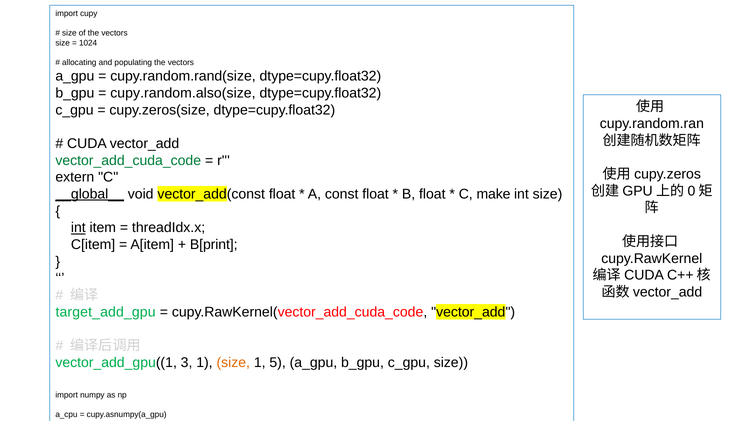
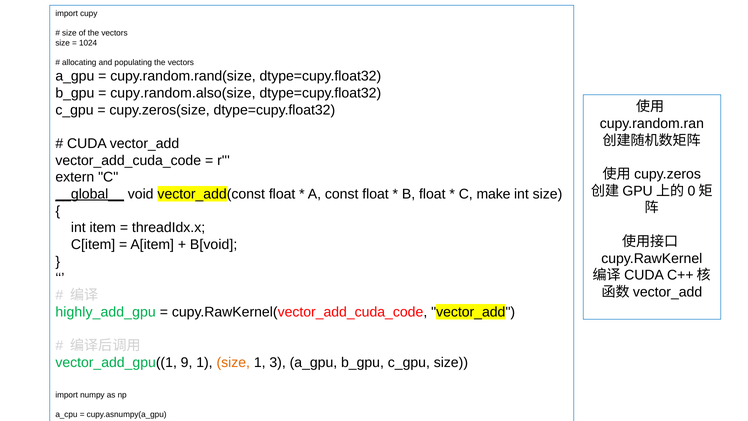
vector_add_cuda_code colour: green -> black
int at (78, 228) underline: present -> none
B[print: B[print -> B[void
target_add_gpu: target_add_gpu -> highly_add_gpu
3: 3 -> 9
5: 5 -> 3
